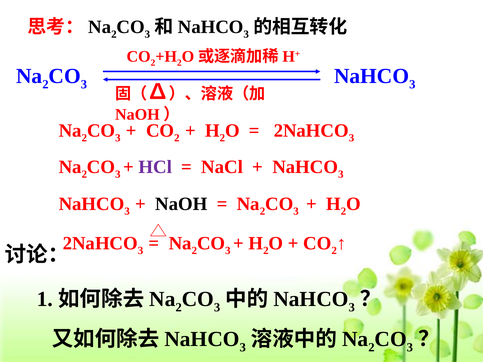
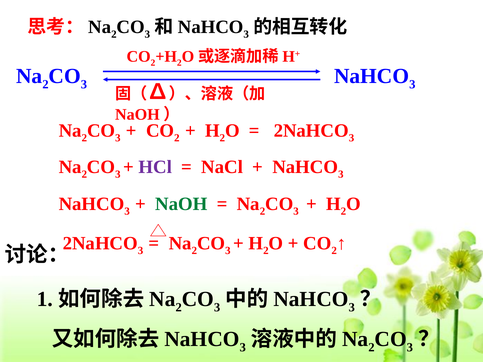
NaOH colour: black -> green
